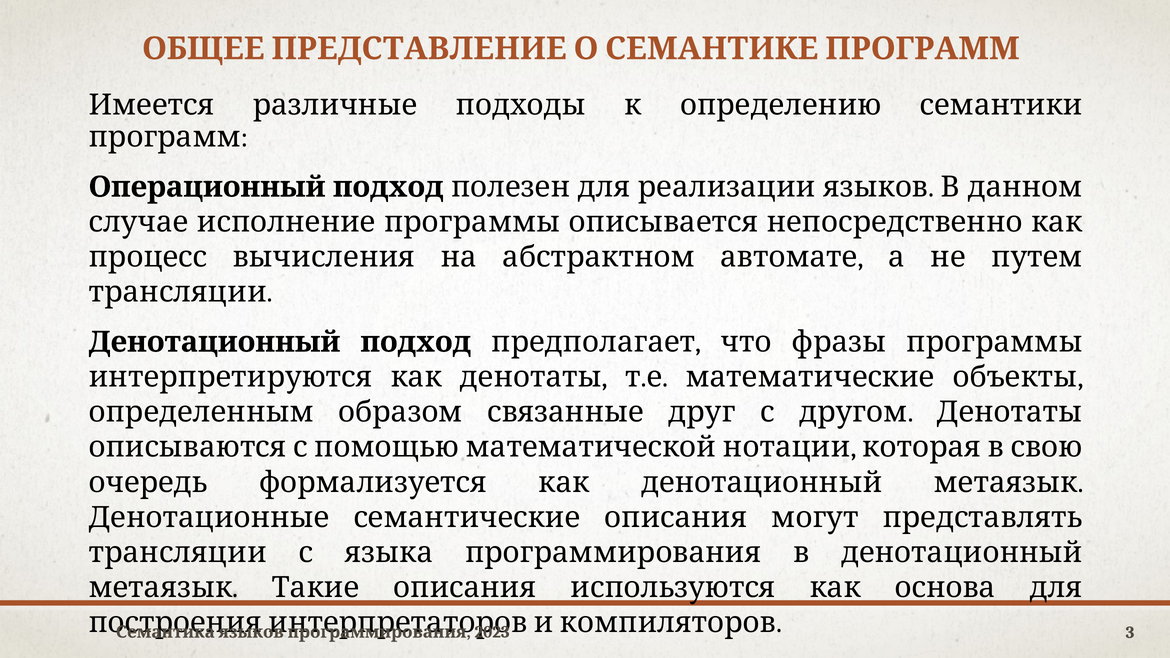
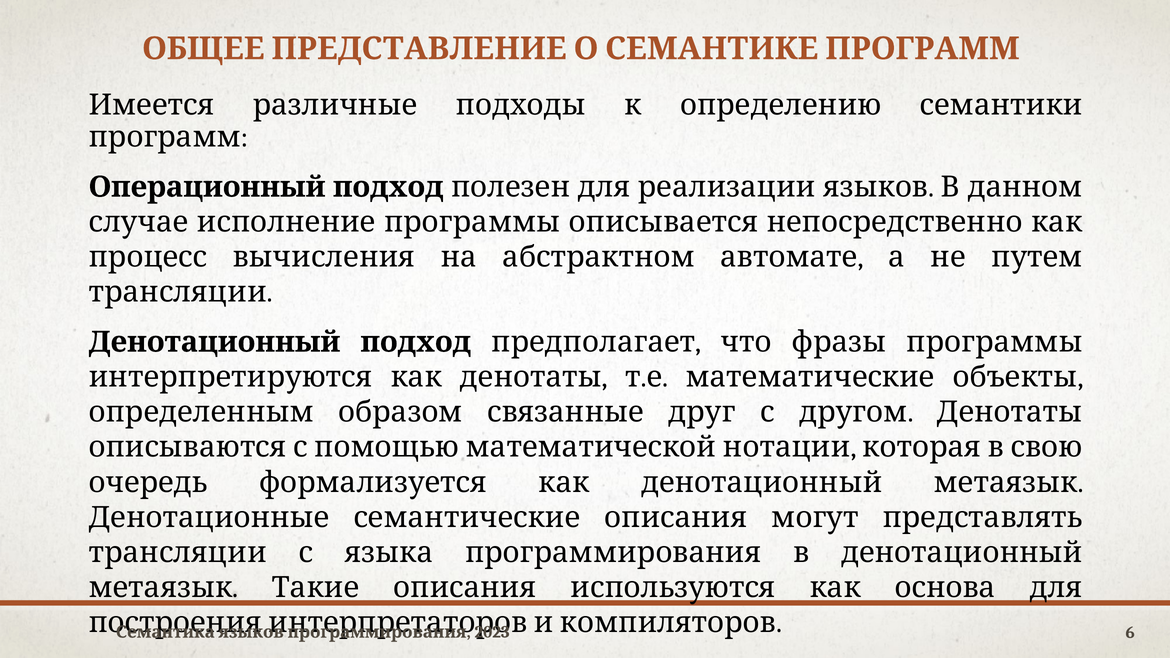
3: 3 -> 6
